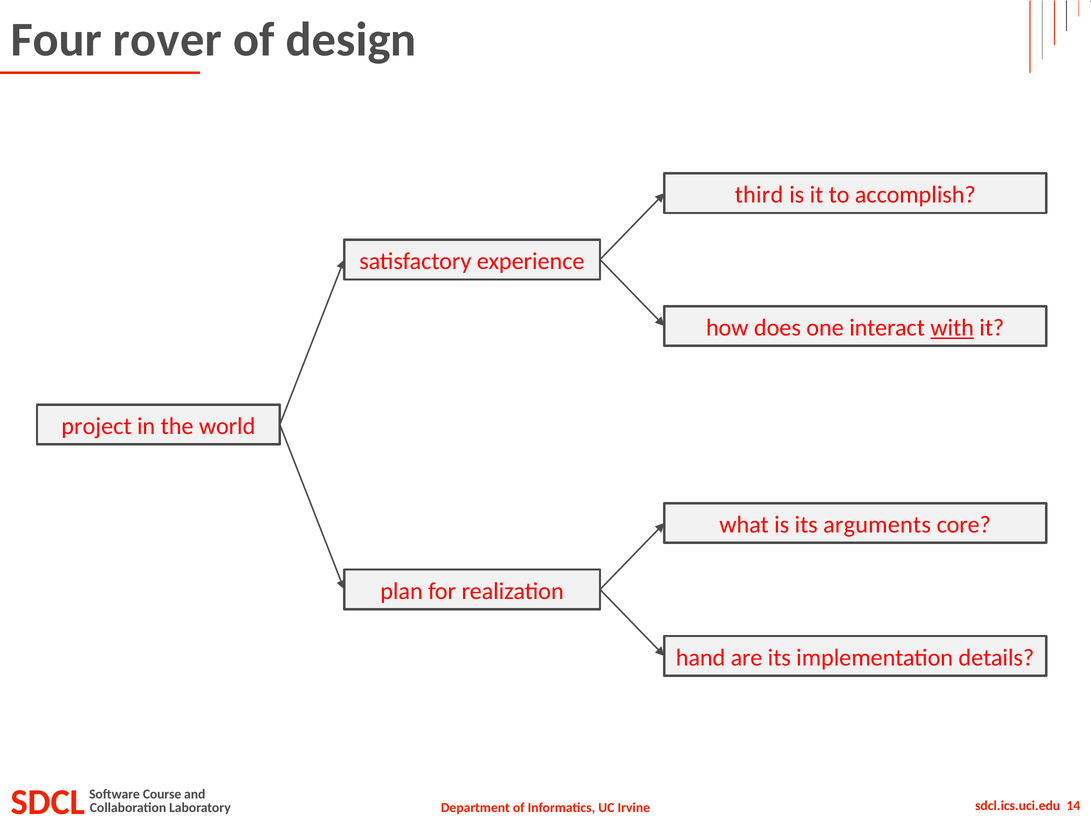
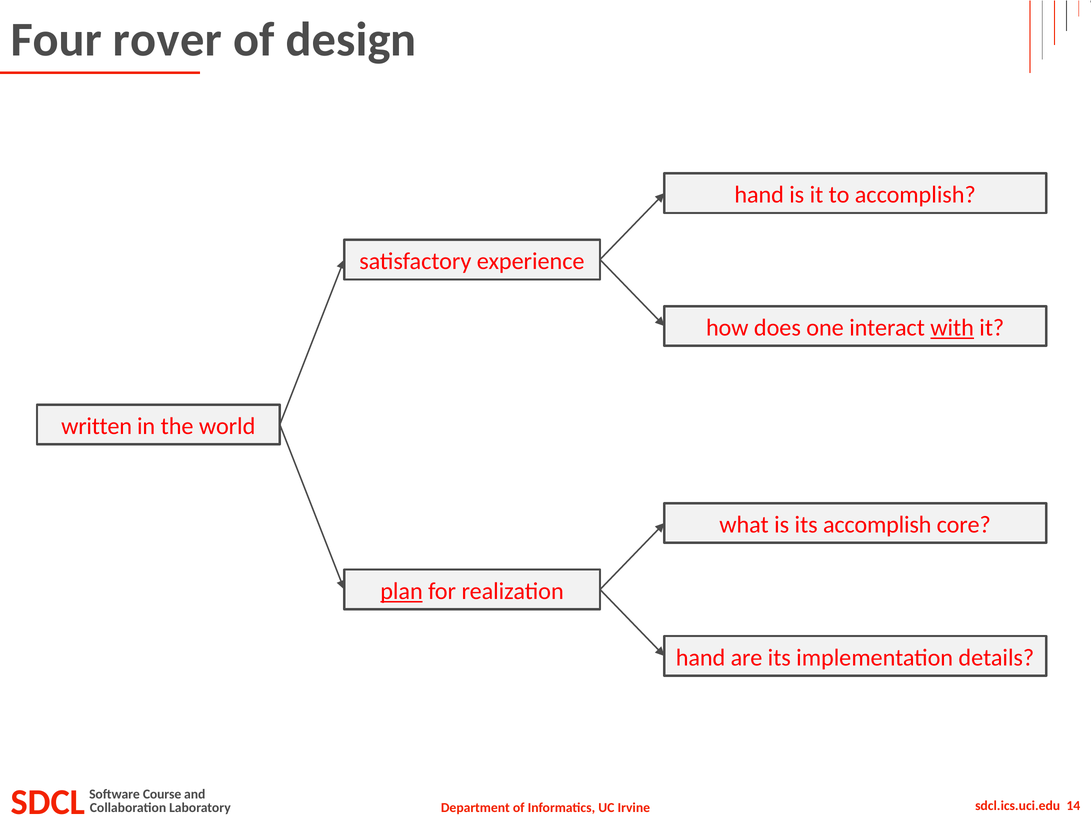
third at (759, 195): third -> hand
project: project -> written
its arguments: arguments -> accomplish
plan underline: none -> present
